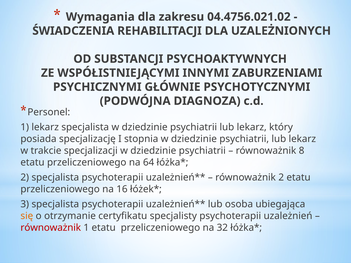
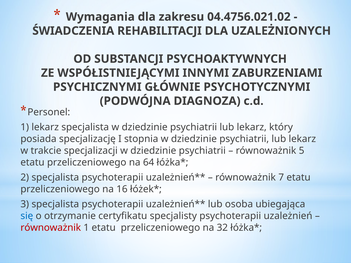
8: 8 -> 5
równoważnik 2: 2 -> 7
się colour: orange -> blue
